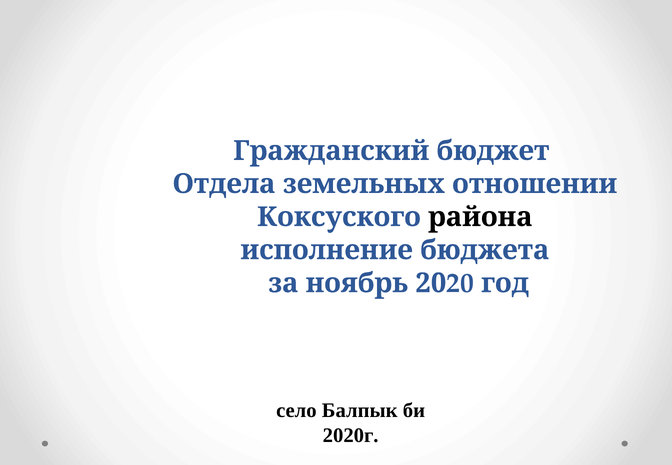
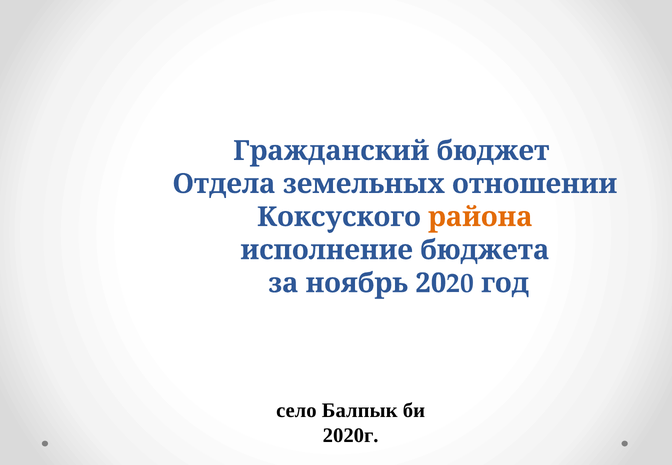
района colour: black -> orange
